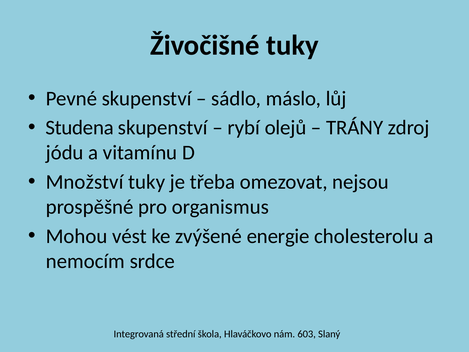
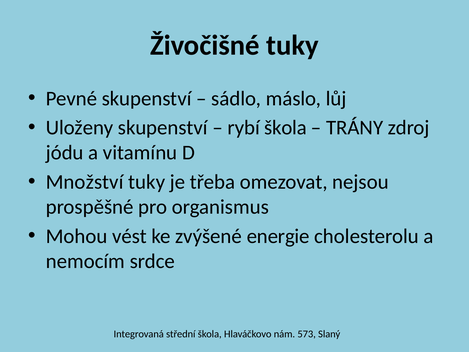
Studena: Studena -> Uloženy
rybí olejů: olejů -> škola
603: 603 -> 573
